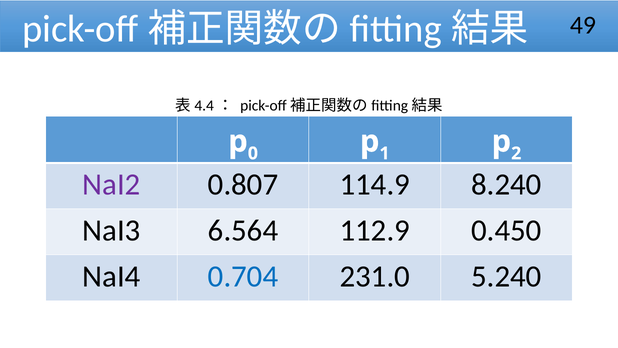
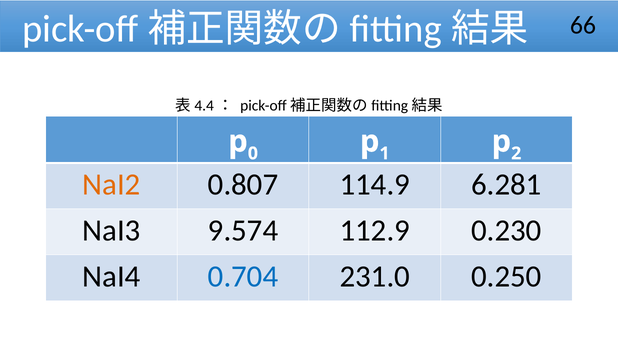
49: 49 -> 66
NaI2 colour: purple -> orange
8.240: 8.240 -> 6.281
6.564: 6.564 -> 9.574
0.450: 0.450 -> 0.230
5.240: 5.240 -> 0.250
